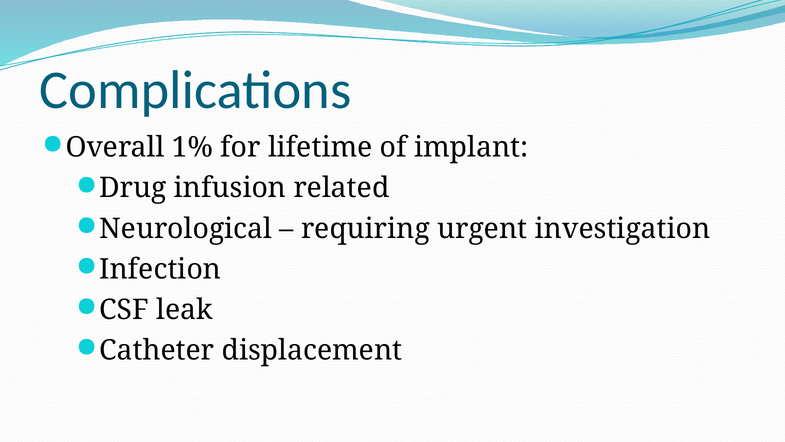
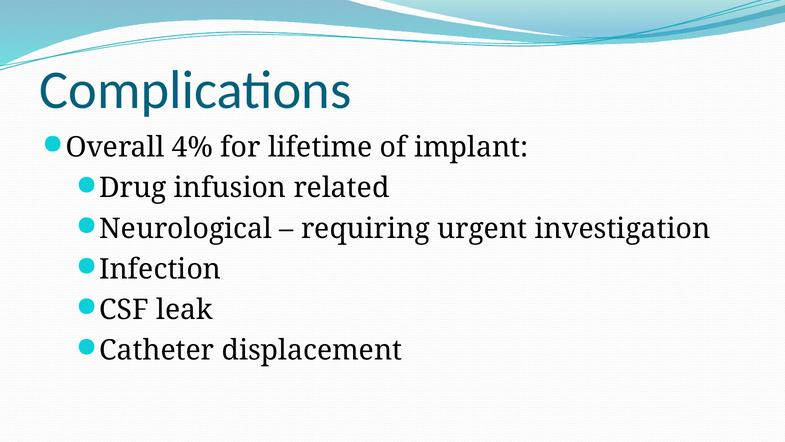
1%: 1% -> 4%
